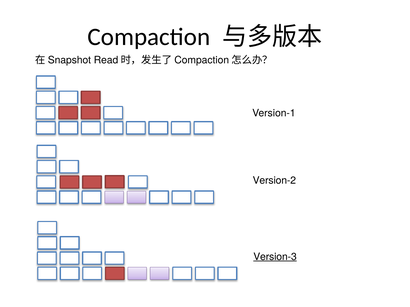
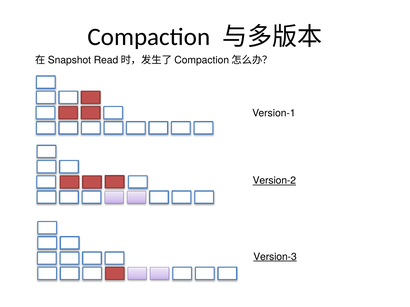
Version-2 underline: none -> present
